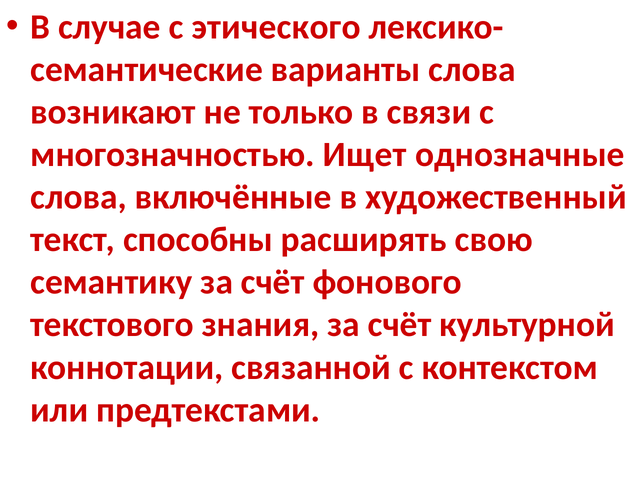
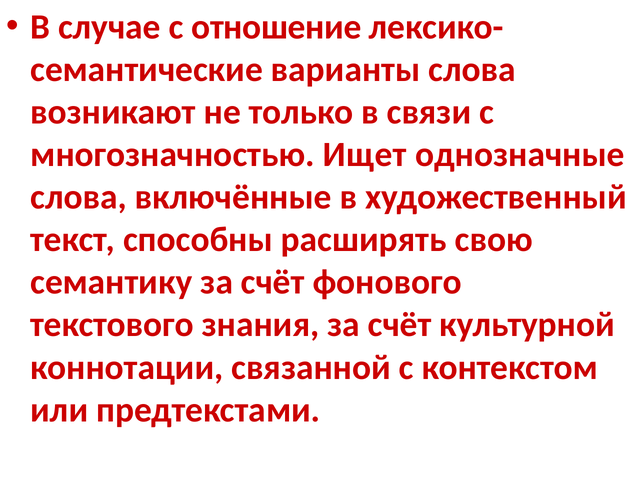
этического: этического -> отношение
